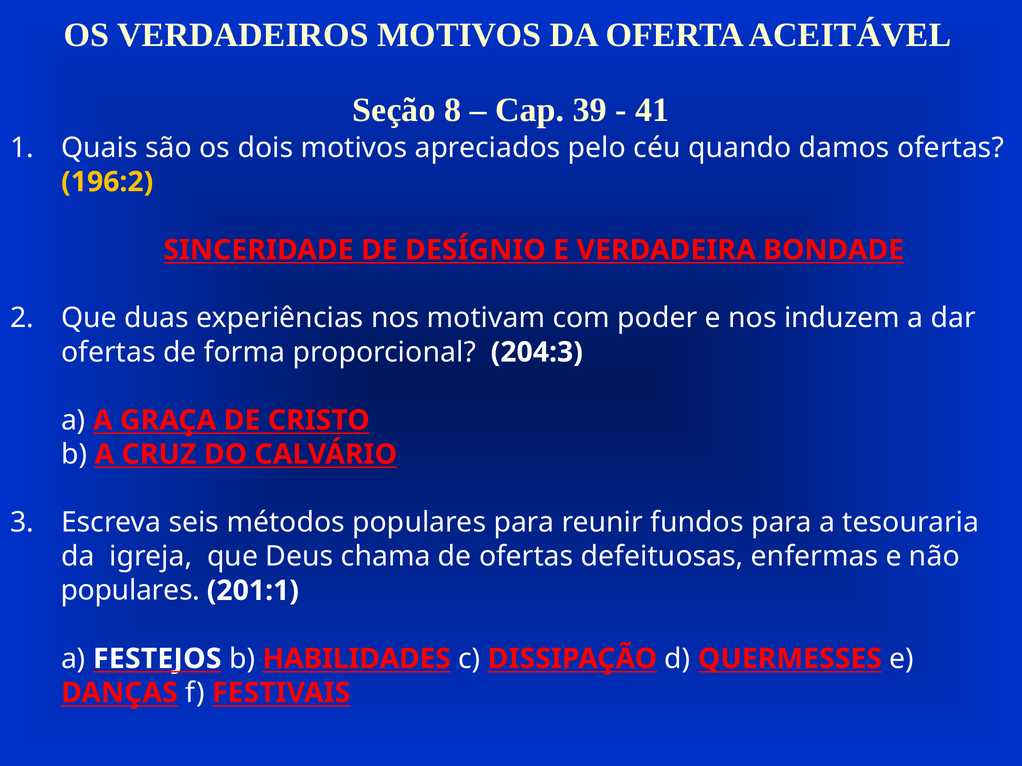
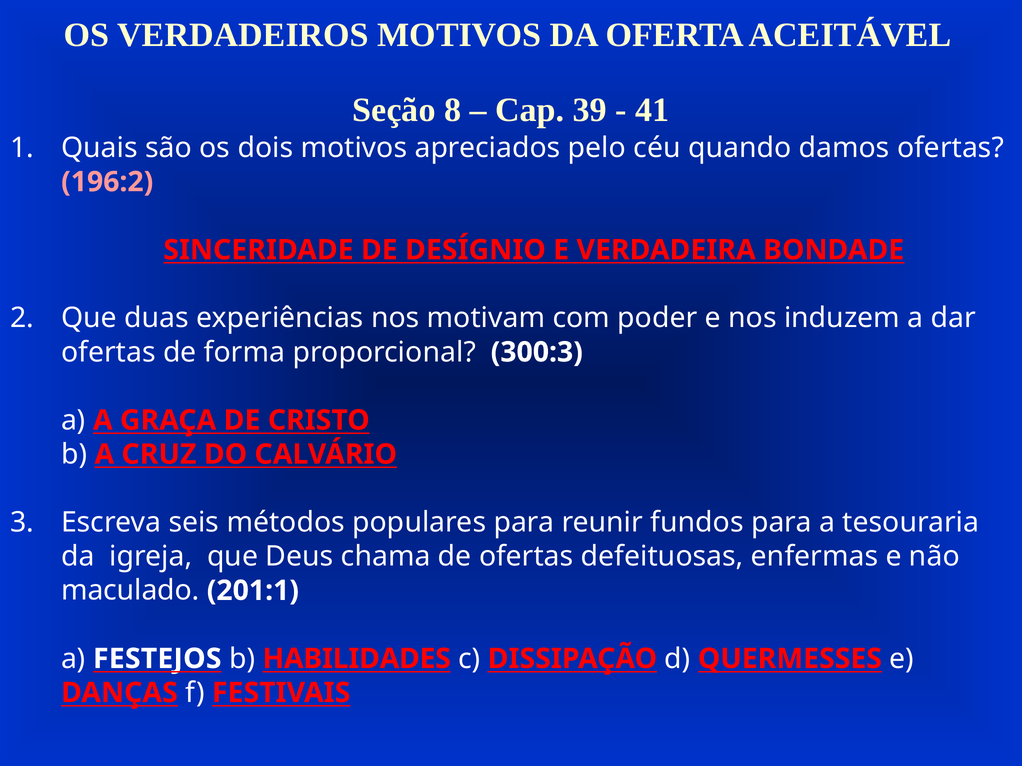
196:2 colour: yellow -> pink
204:3: 204:3 -> 300:3
populares at (130, 591): populares -> maculado
